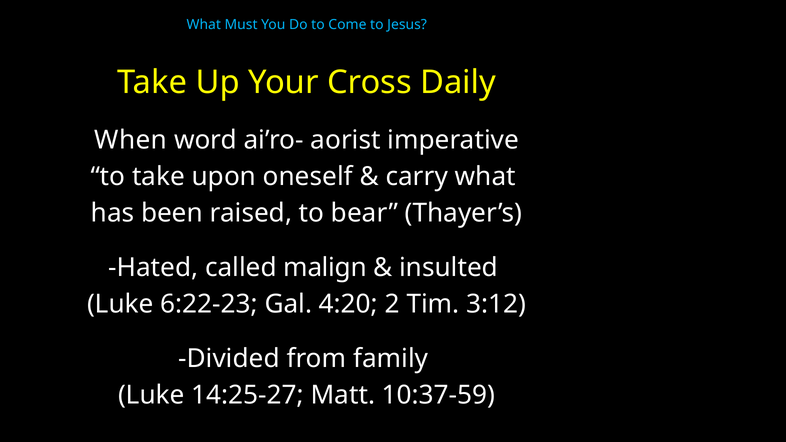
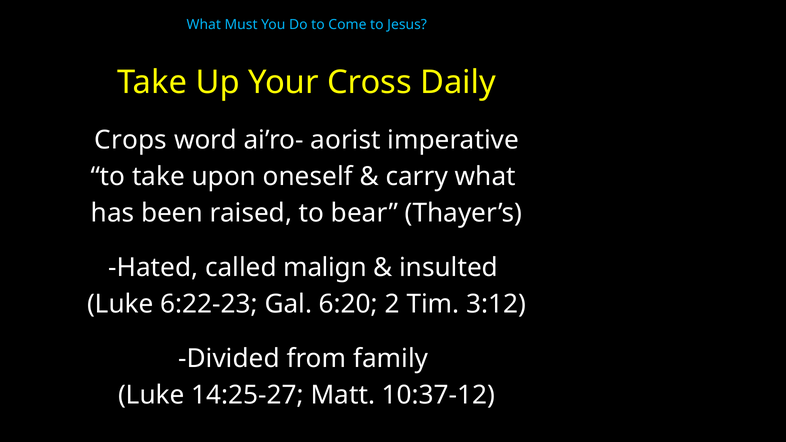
When: When -> Crops
4:20: 4:20 -> 6:20
10:37-59: 10:37-59 -> 10:37-12
